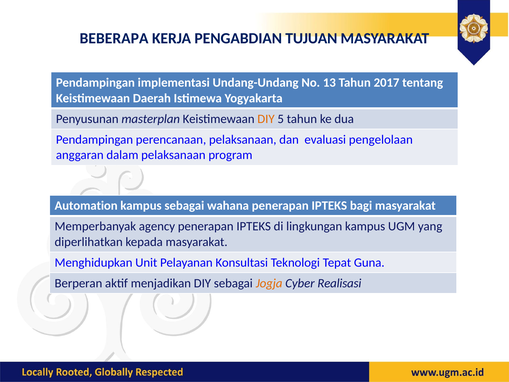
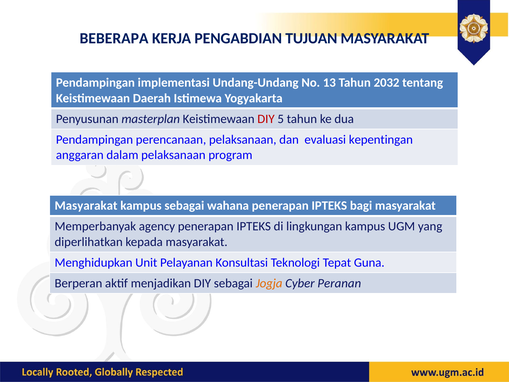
2017: 2017 -> 2032
DIY at (266, 119) colour: orange -> red
pengelolaan: pengelolaan -> kepentingan
Automation at (86, 206): Automation -> Masyarakat
Realisasi: Realisasi -> Peranan
